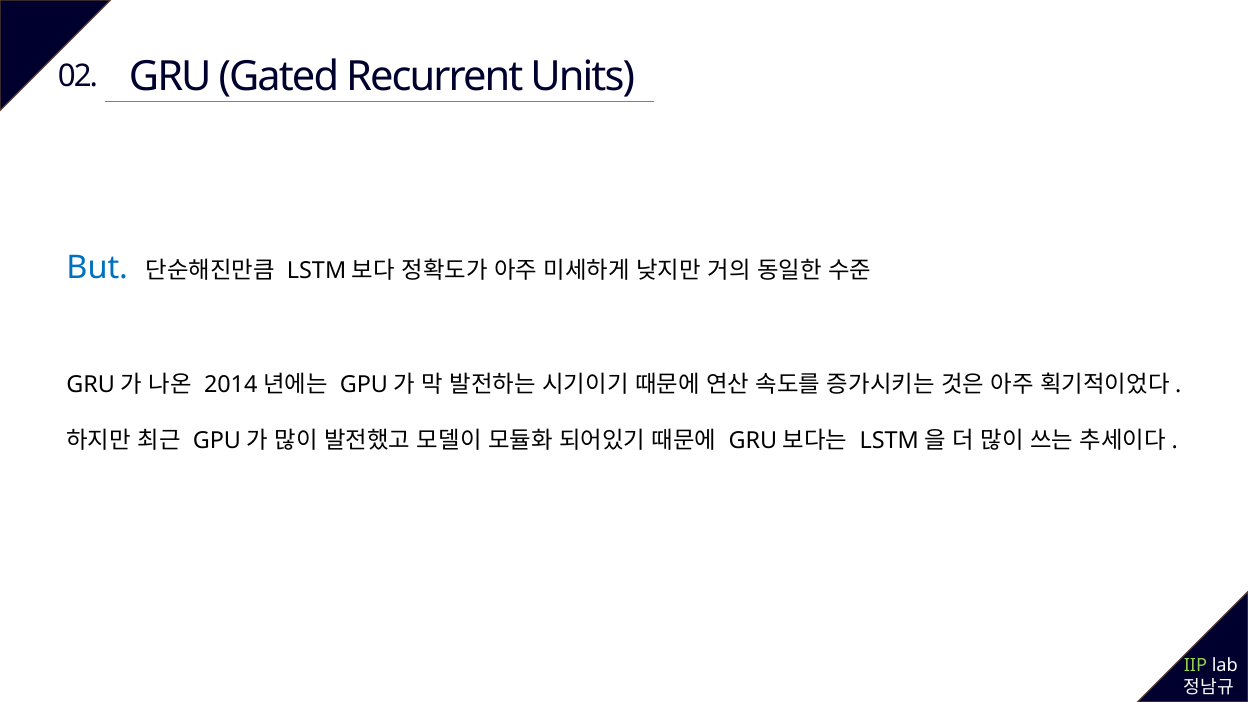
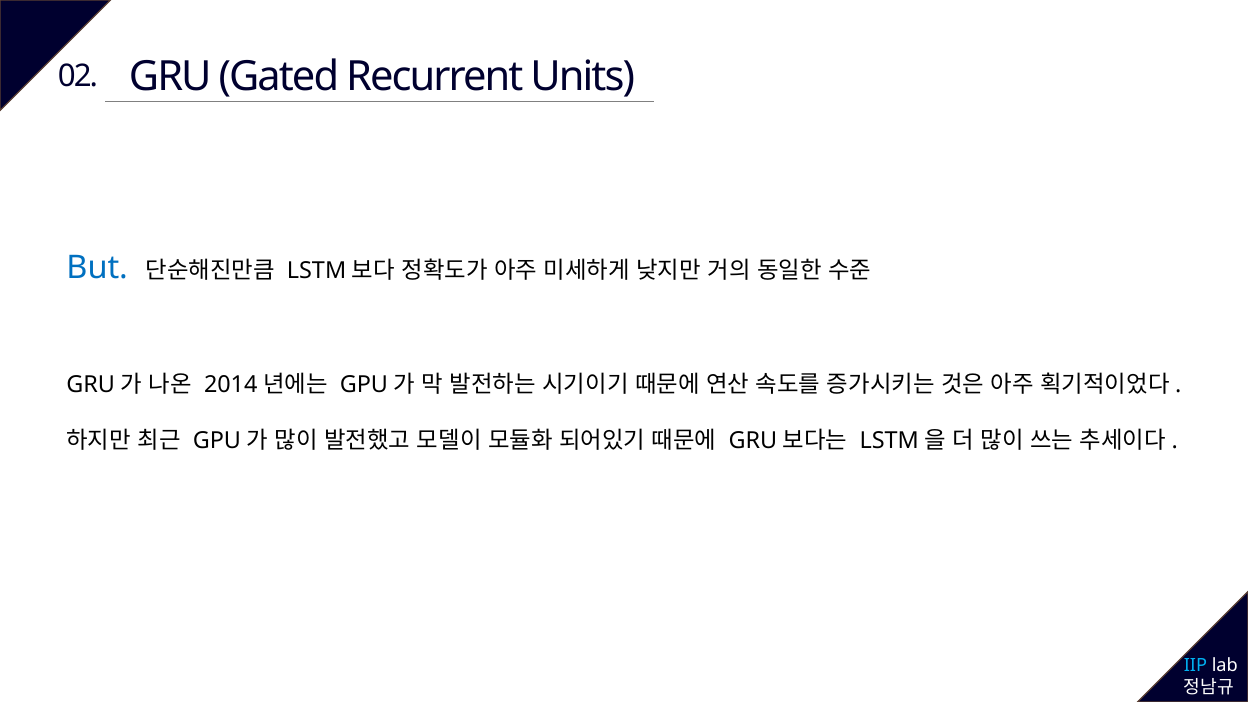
IIP colour: light green -> light blue
